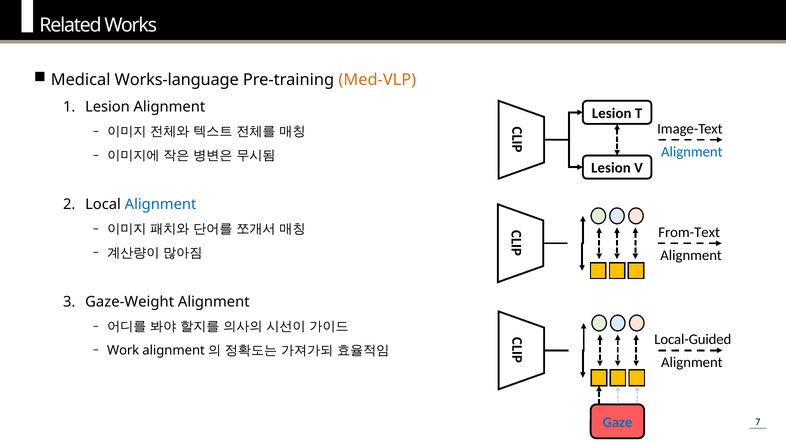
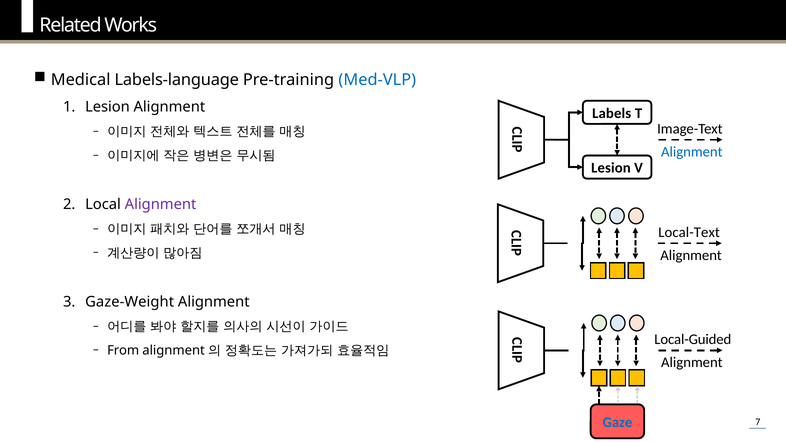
Works-language: Works-language -> Labels-language
Med-VLP colour: orange -> blue
Lesion at (612, 113): Lesion -> Labels
Alignment at (161, 204) colour: blue -> purple
From-Text: From-Text -> Local-Text
Work: Work -> From
